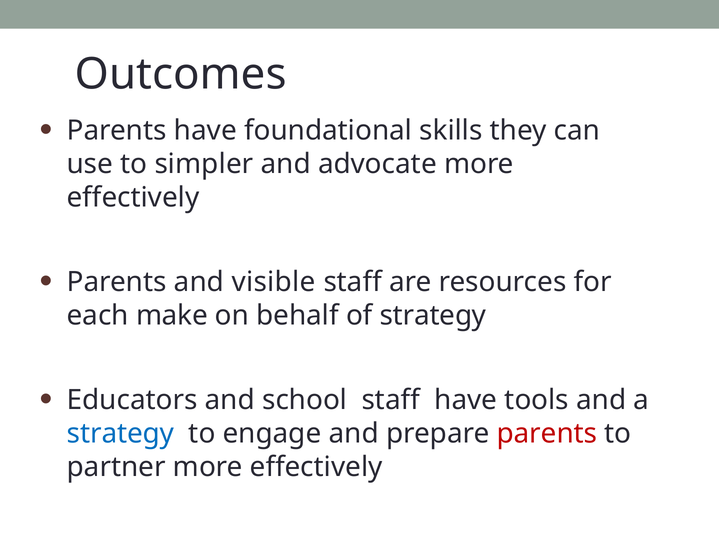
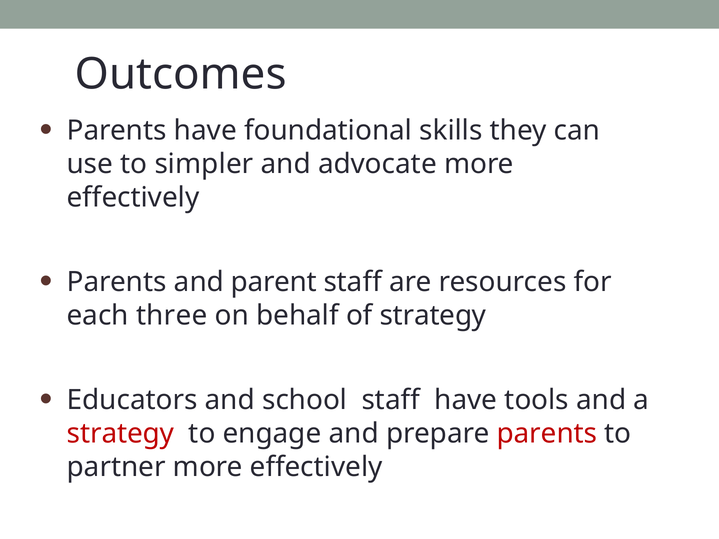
visible: visible -> parent
make: make -> three
strategy at (120, 434) colour: blue -> red
